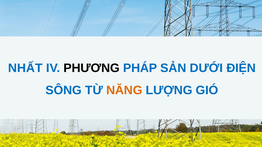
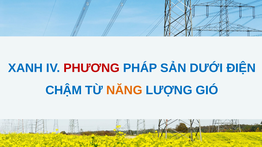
NHẤT: NHẤT -> XANH
PHƯƠNG colour: black -> red
SÔNG: SÔNG -> CHẬM
